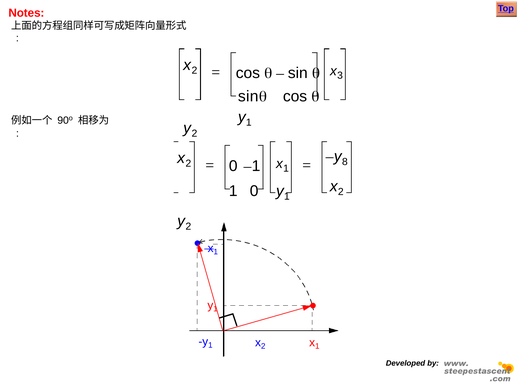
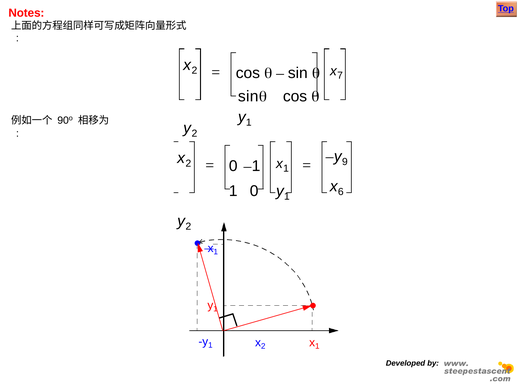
3: 3 -> 7
8: 8 -> 9
2 at (341, 192): 2 -> 6
